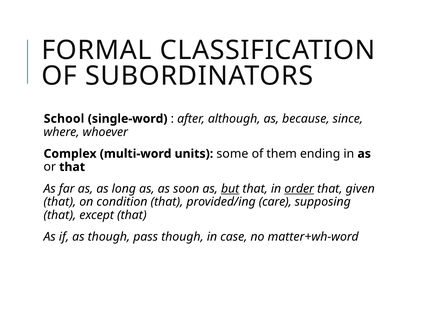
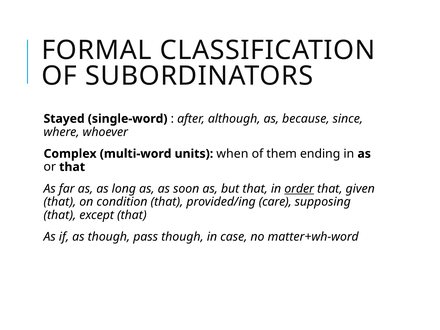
School: School -> Stayed
some: some -> when
but underline: present -> none
